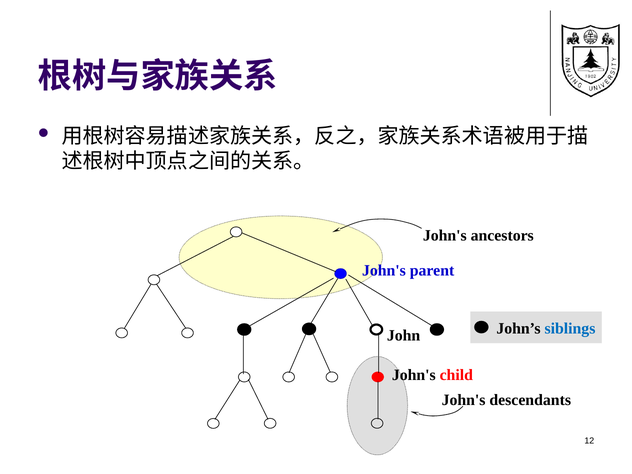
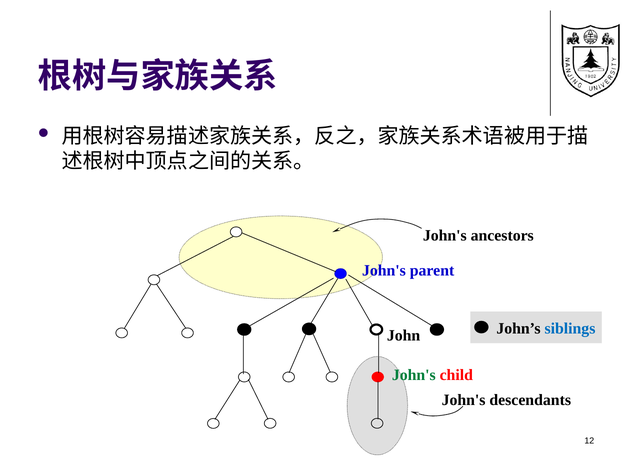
John's at (414, 375) colour: black -> green
